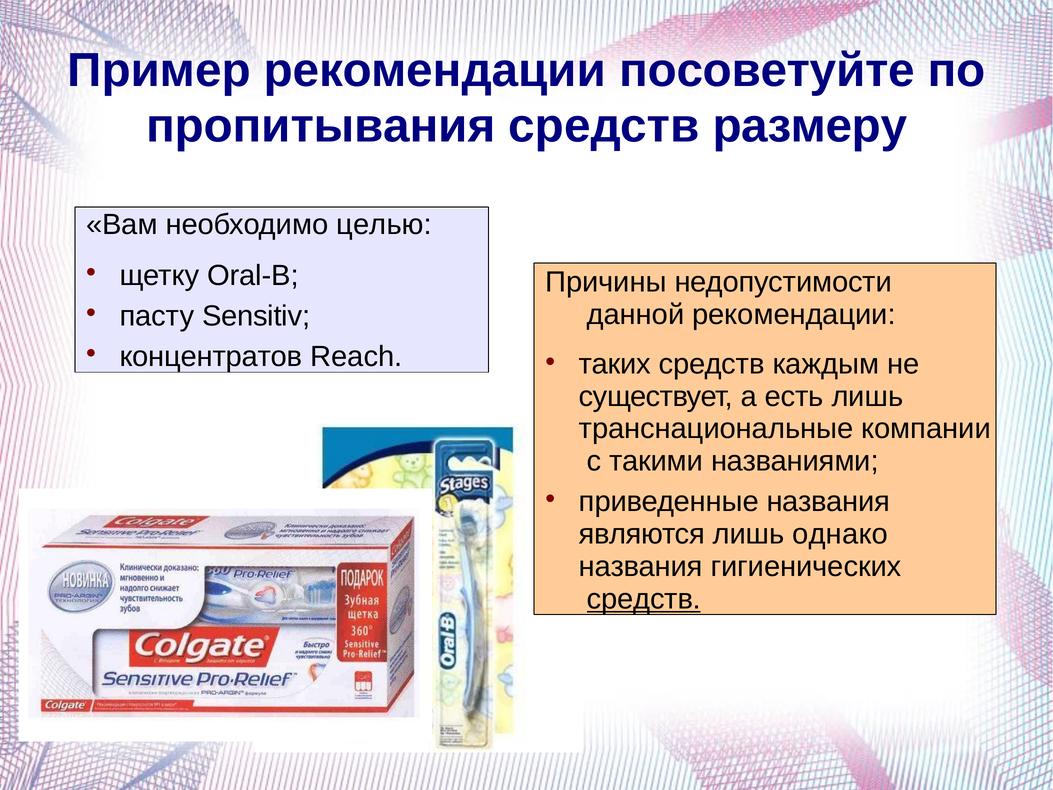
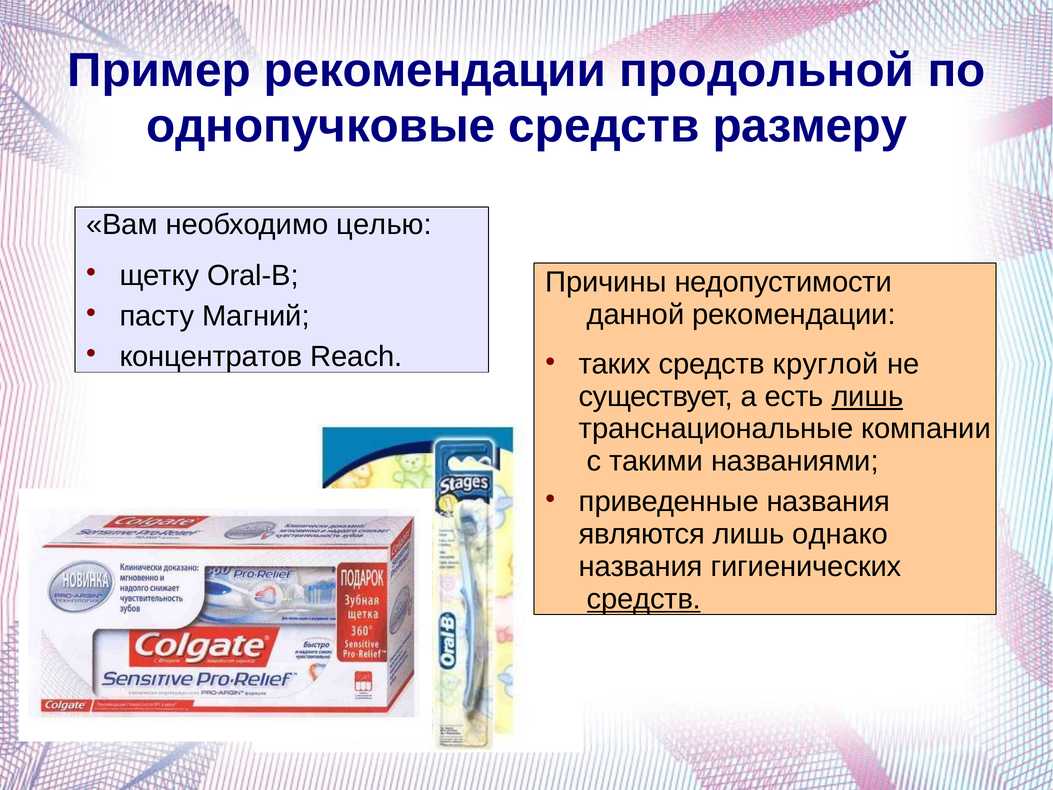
посоветуйте: посоветуйте -> продольной
пропитывания: пропитывания -> однопучковые
Sensitiv: Sensitiv -> Магний
каждым: каждым -> круглой
лишь at (867, 396) underline: none -> present
